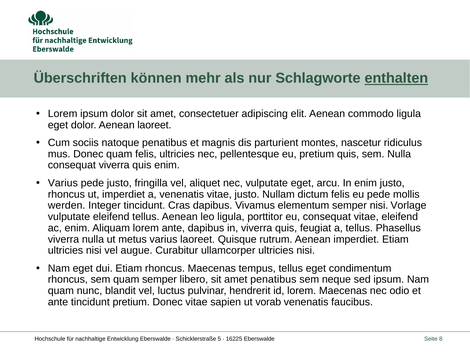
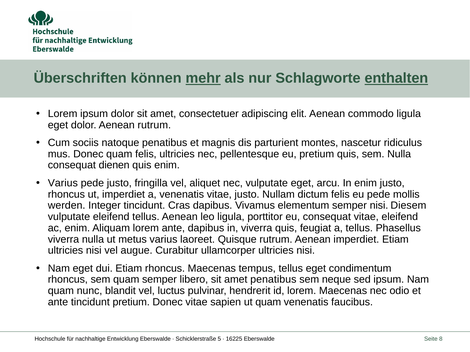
mehr underline: none -> present
Aenean laoreet: laoreet -> rutrum
consequat viverra: viverra -> dienen
Vorlage: Vorlage -> Diesem
ut vorab: vorab -> quam
